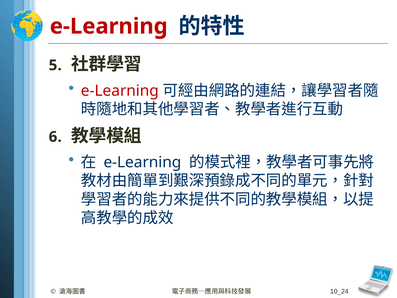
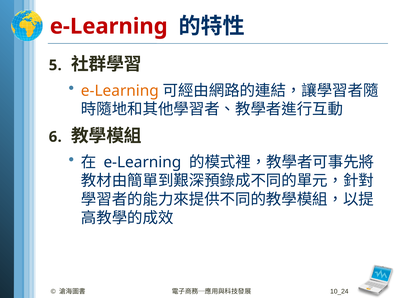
e-Learning at (120, 91) colour: red -> orange
